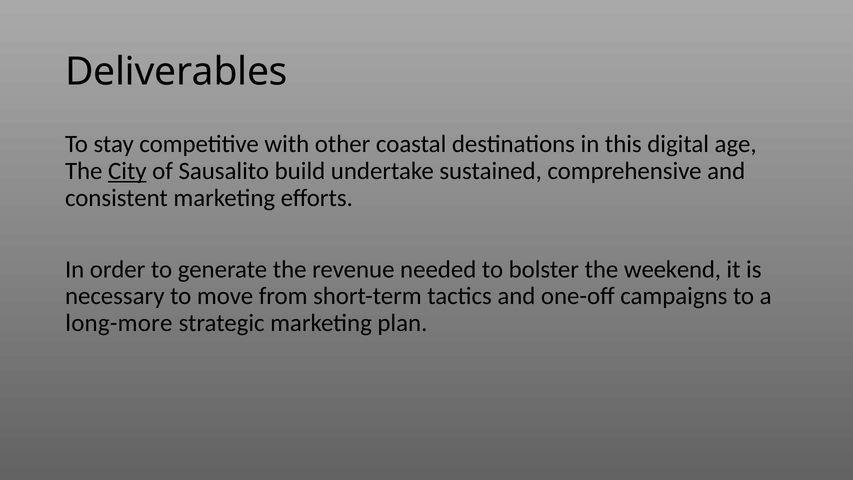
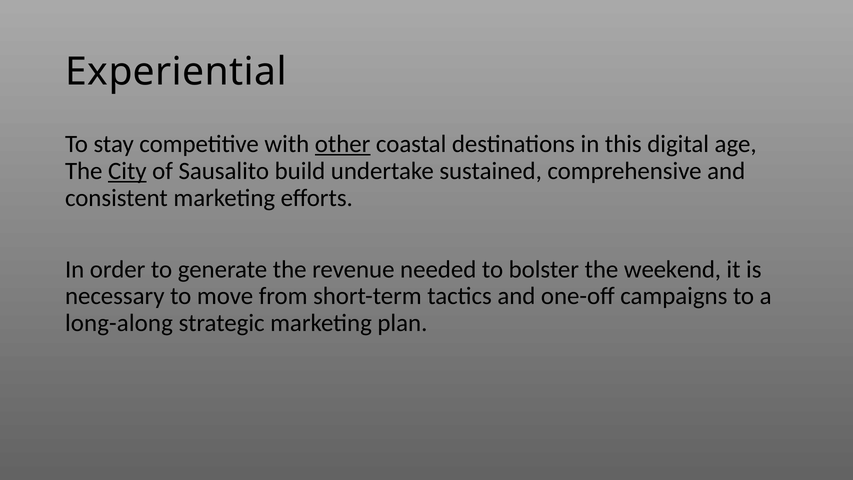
Deliverables: Deliverables -> Experiential
other underline: none -> present
long-more: long-more -> long-along
